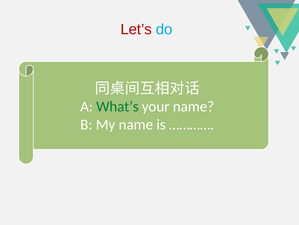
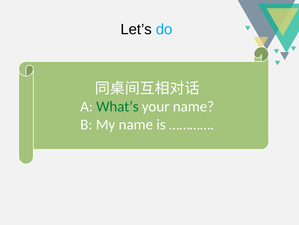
Let’s colour: red -> black
